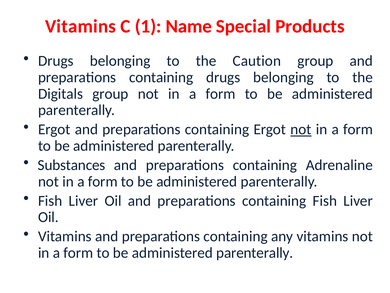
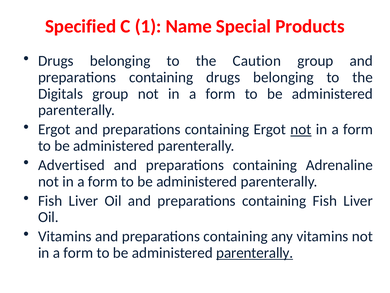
Vitamins at (81, 26): Vitamins -> Specified
Substances: Substances -> Advertised
parenterally at (255, 252) underline: none -> present
